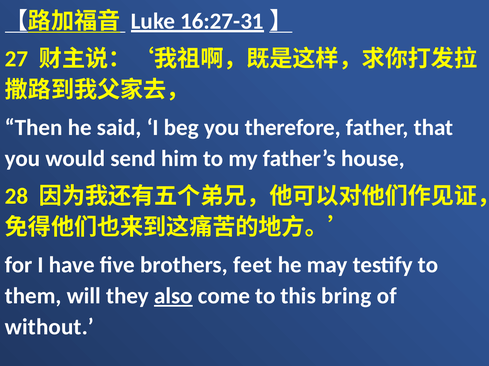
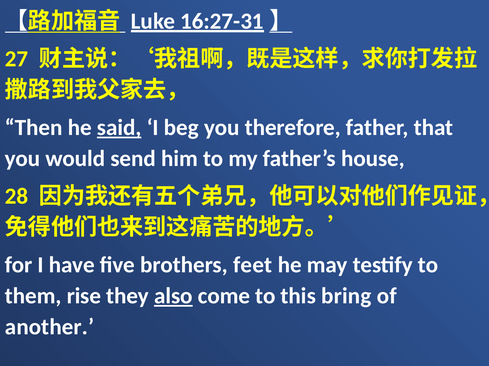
said underline: none -> present
will: will -> rise
without: without -> another
